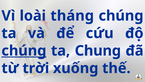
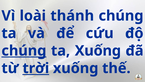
tháng: tháng -> thánh
ta Chung: Chung -> Xuống
trời underline: none -> present
